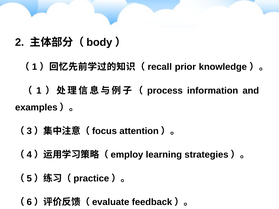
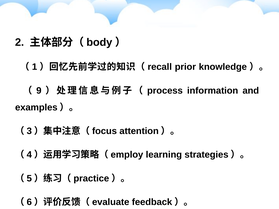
1 at (39, 91): 1 -> 9
